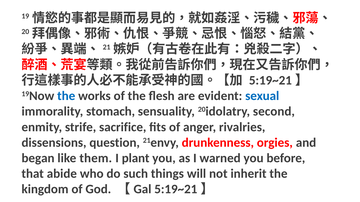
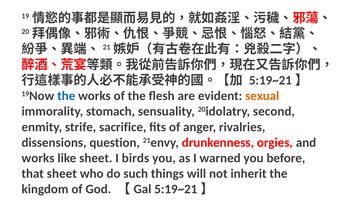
sexual colour: blue -> orange
began at (38, 158): began -> works
like them: them -> sheet
plant: plant -> birds
that abide: abide -> sheet
